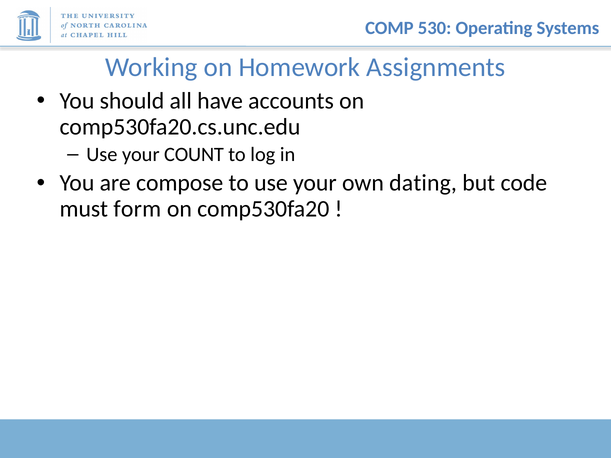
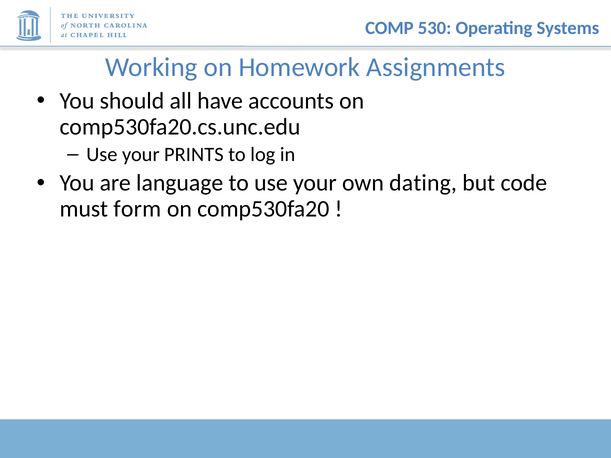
COUNT: COUNT -> PRINTS
compose: compose -> language
